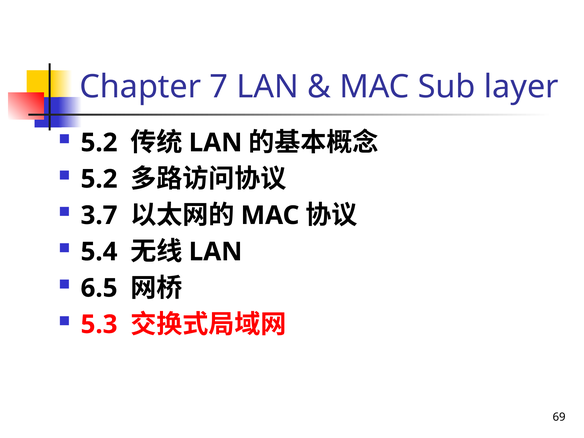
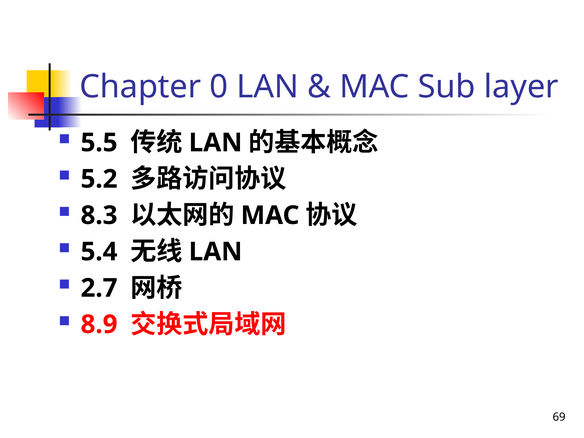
7: 7 -> 0
5.2 at (99, 143): 5.2 -> 5.5
3.7: 3.7 -> 8.3
6.5: 6.5 -> 2.7
5.3: 5.3 -> 8.9
